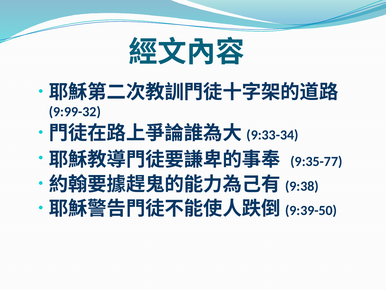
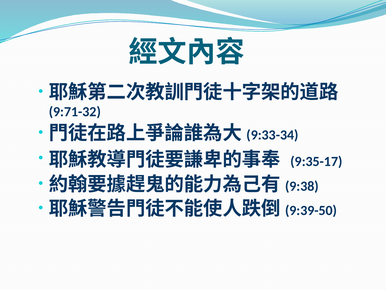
9:99-32: 9:99-32 -> 9:71-32
9:35-77: 9:35-77 -> 9:35-17
